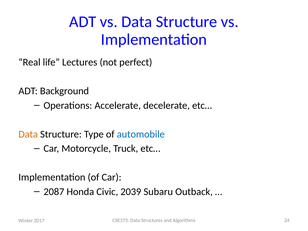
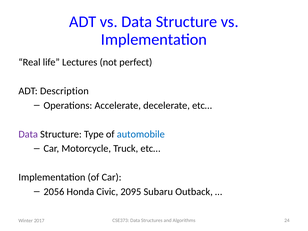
Background: Background -> Description
Data at (28, 134) colour: orange -> purple
2087: 2087 -> 2056
2039: 2039 -> 2095
